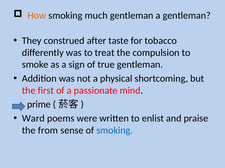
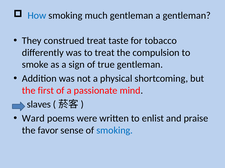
How colour: orange -> blue
construed after: after -> treat
prime: prime -> slaves
from: from -> favor
